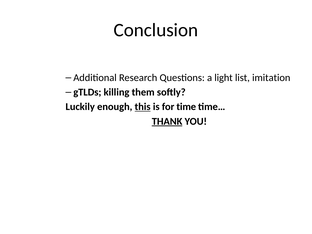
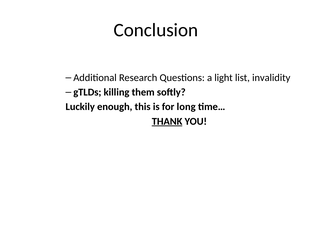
imitation: imitation -> invalidity
this underline: present -> none
time: time -> long
